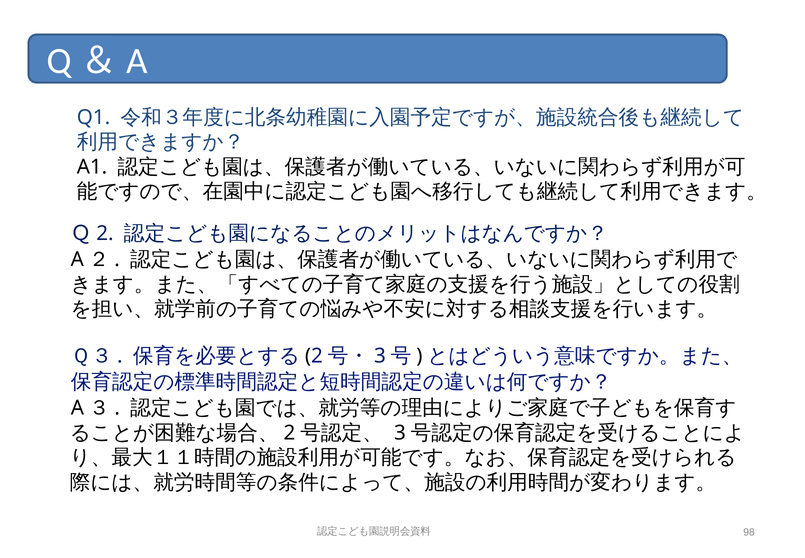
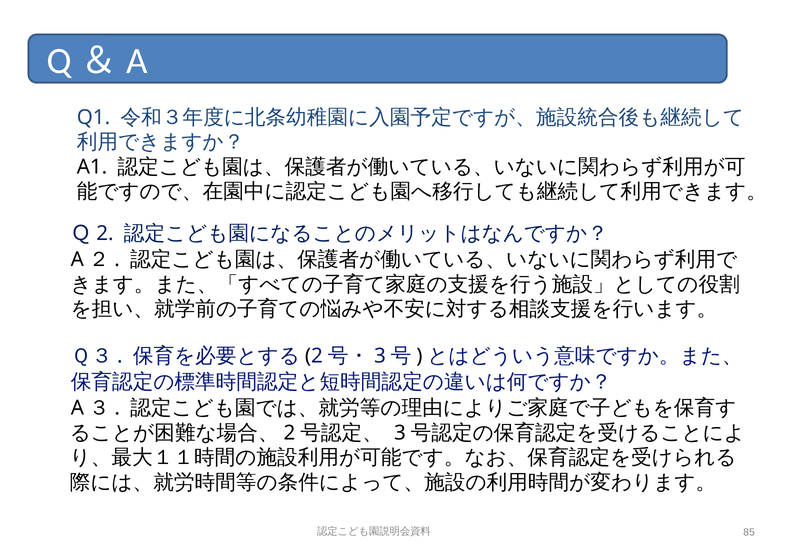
98: 98 -> 85
